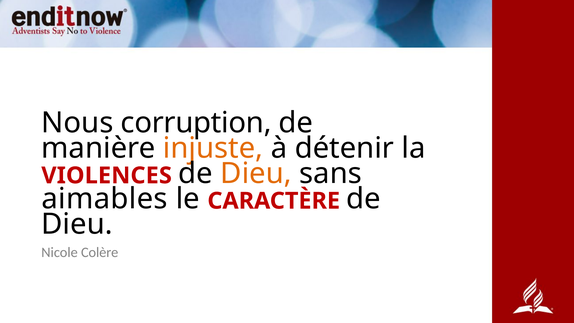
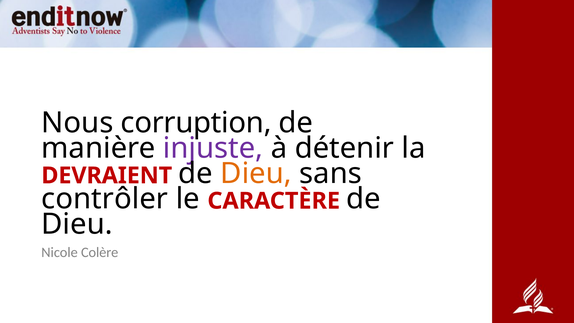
injuste colour: orange -> purple
VIOLENCES: VIOLENCES -> DEVRAIENT
aimables: aimables -> contrôler
